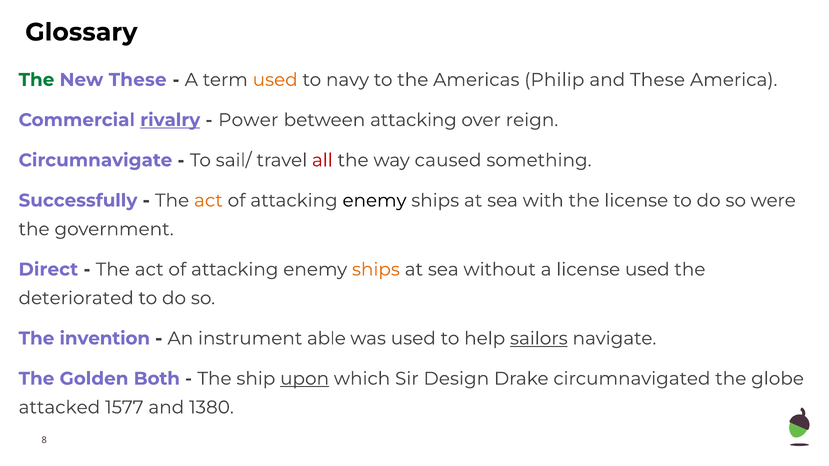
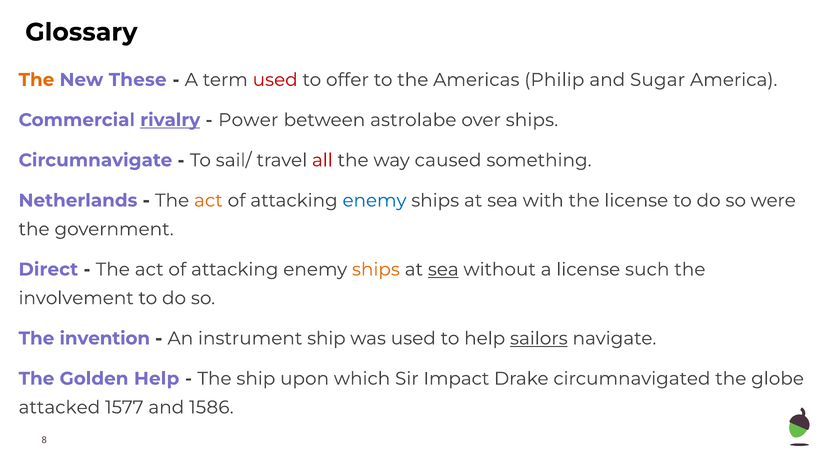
The at (36, 80) colour: green -> orange
used at (275, 80) colour: orange -> red
navy: navy -> offer
and These: These -> Sugar
between attacking: attacking -> astrolabe
over reign: reign -> ships
Successfully: Successfully -> Netherlands
enemy at (374, 201) colour: black -> blue
sea at (443, 270) underline: none -> present
license used: used -> such
deteriorated: deteriorated -> involvement
instrument able: able -> ship
Golden Both: Both -> Help
upon underline: present -> none
Design: Design -> Impact
1380: 1380 -> 1586
